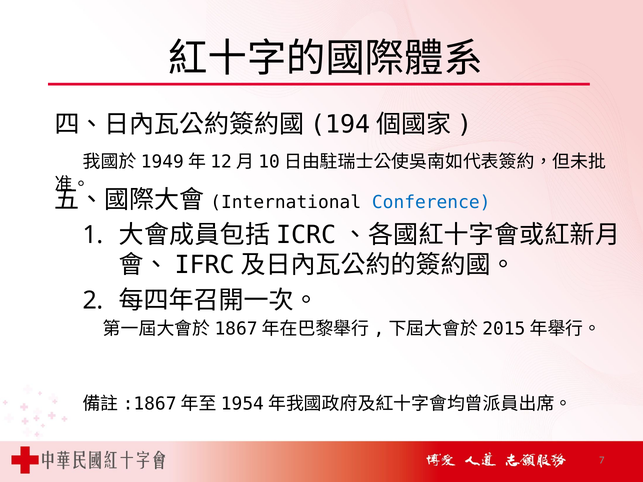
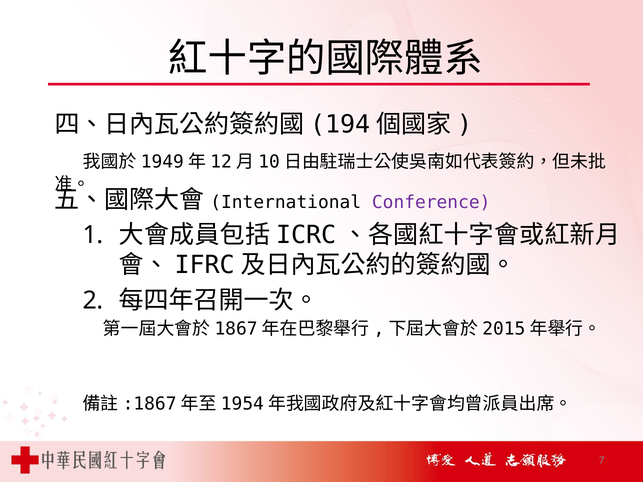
Conference colour: blue -> purple
